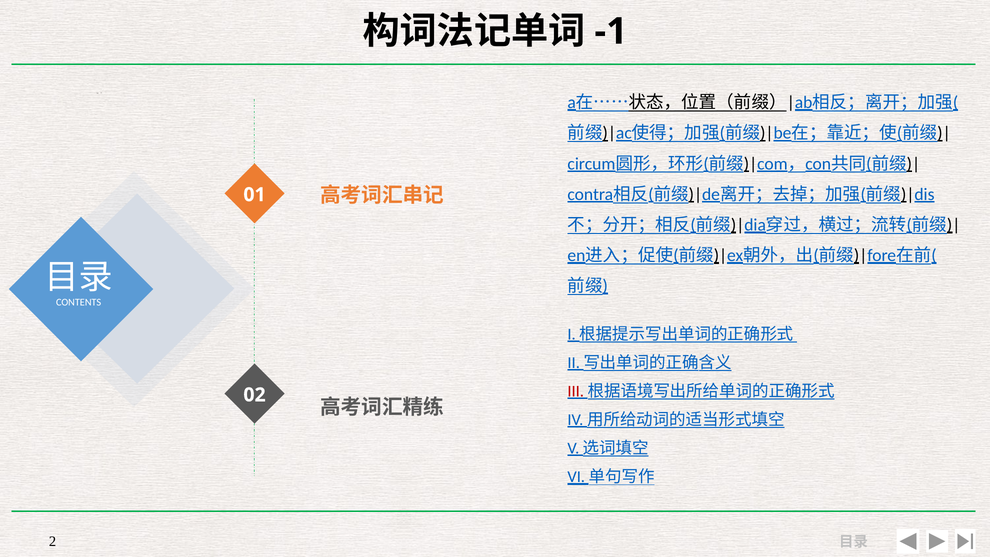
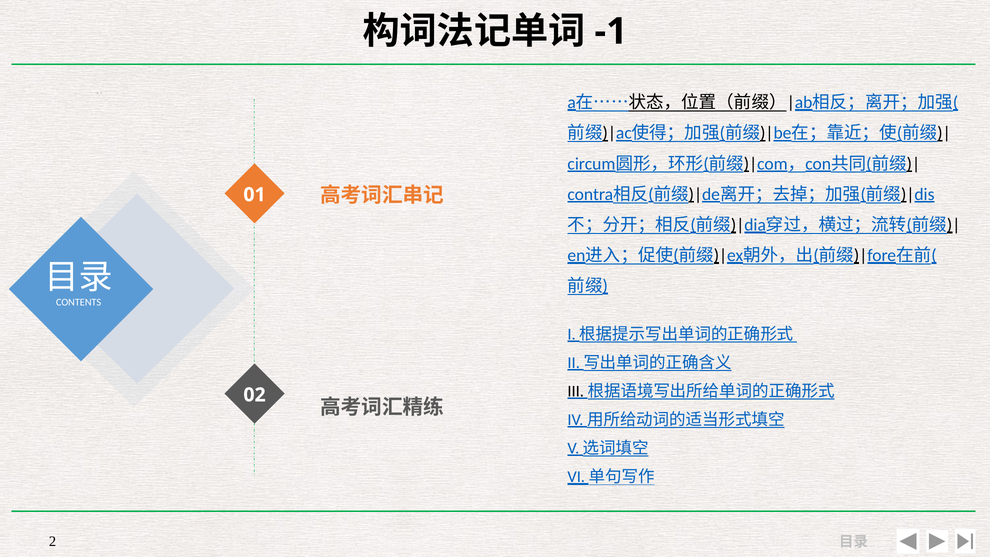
III colour: red -> black
